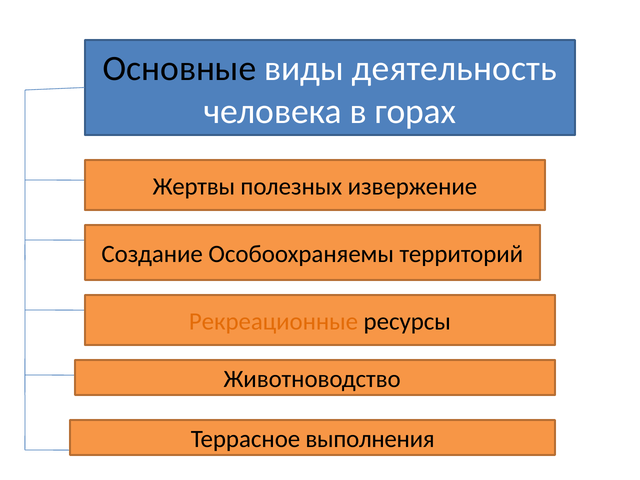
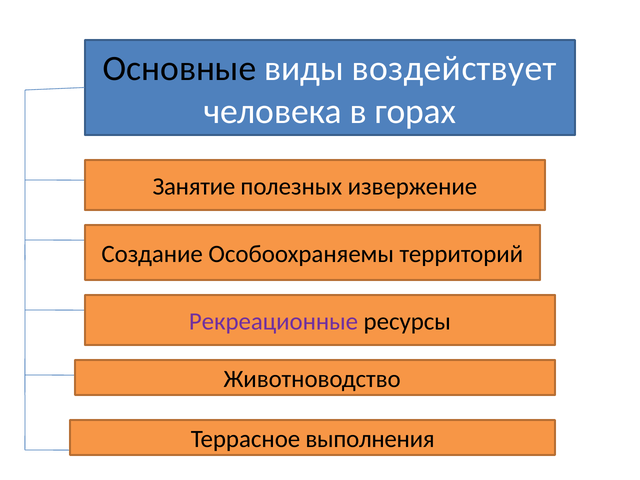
деятельность: деятельность -> воздействует
Жертвы: Жертвы -> Занятие
Рекреационные colour: orange -> purple
